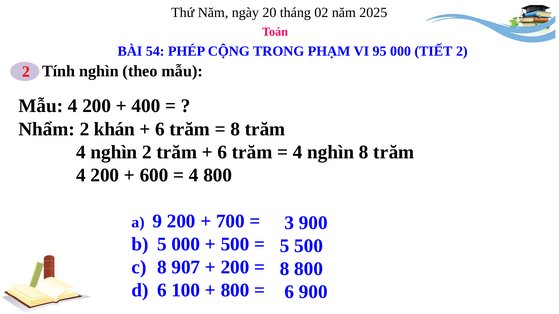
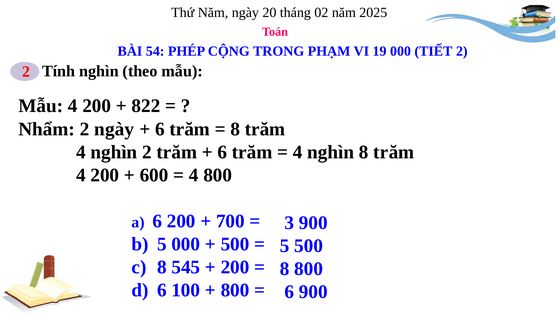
95: 95 -> 19
400: 400 -> 822
2 khán: khán -> ngày
a 9: 9 -> 6
907: 907 -> 545
